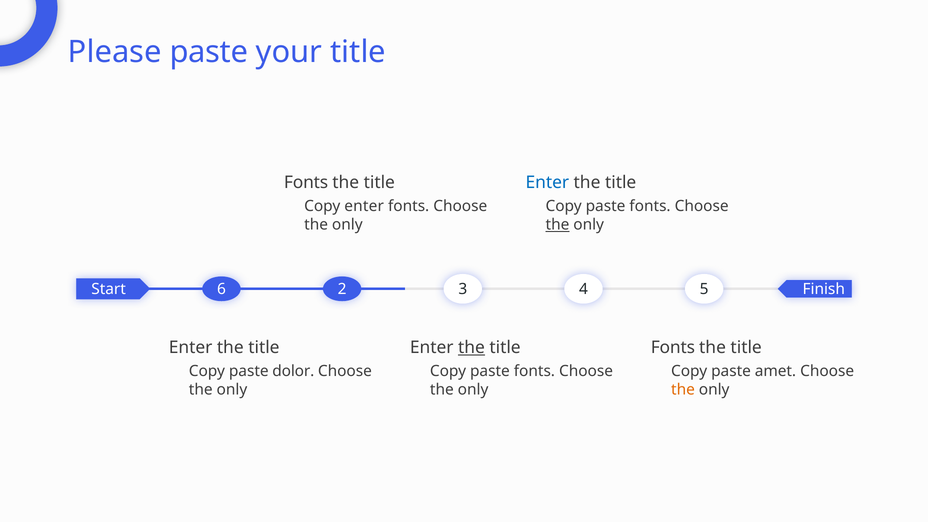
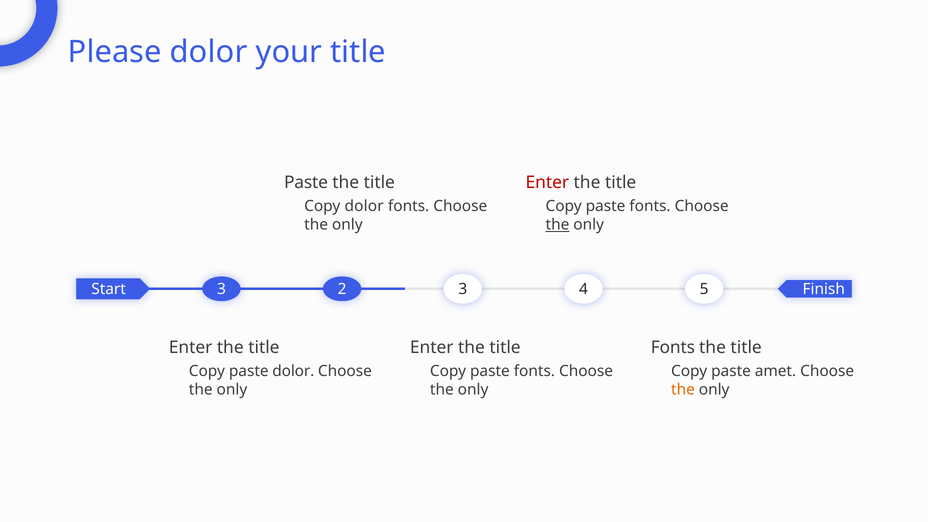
Please paste: paste -> dolor
Fonts at (306, 183): Fonts -> Paste
Enter at (547, 183) colour: blue -> red
Copy enter: enter -> dolor
Start 6: 6 -> 3
the at (471, 348) underline: present -> none
